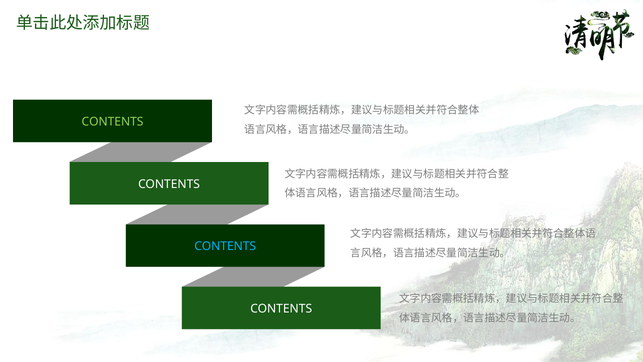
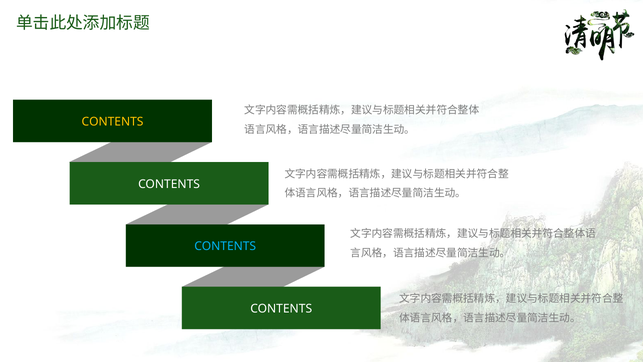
CONTENTS at (113, 122) colour: light green -> yellow
